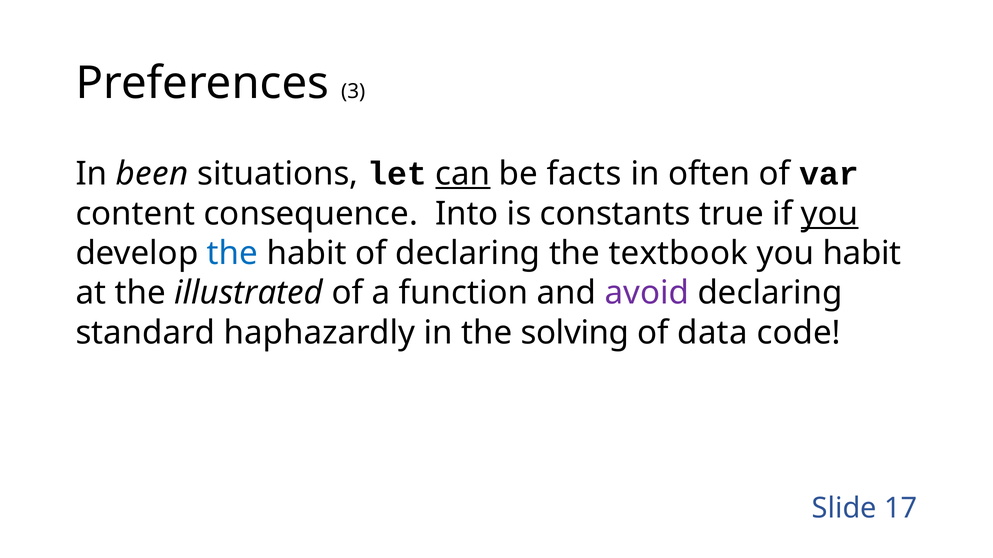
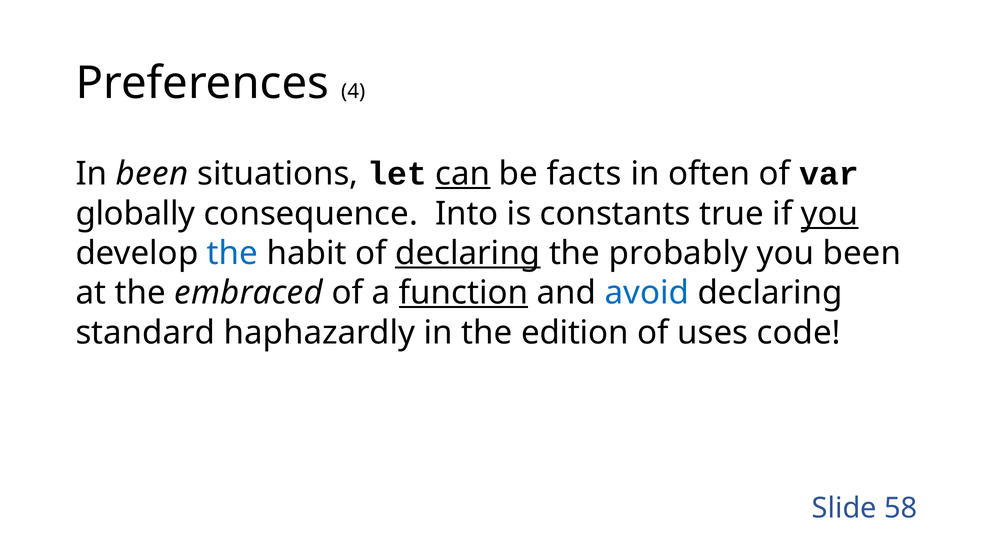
3: 3 -> 4
content: content -> globally
declaring at (468, 254) underline: none -> present
textbook: textbook -> probably
you habit: habit -> been
illustrated: illustrated -> embraced
function underline: none -> present
avoid colour: purple -> blue
solving: solving -> edition
data: data -> uses
17: 17 -> 58
